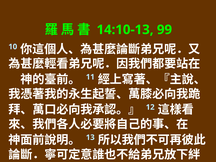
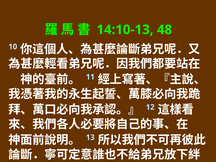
99: 99 -> 48
